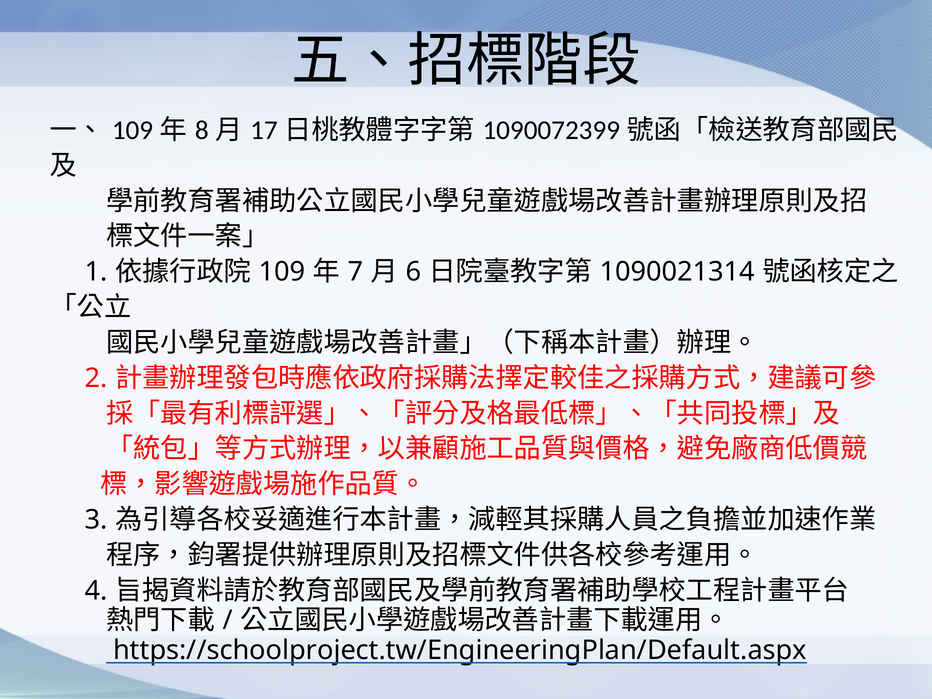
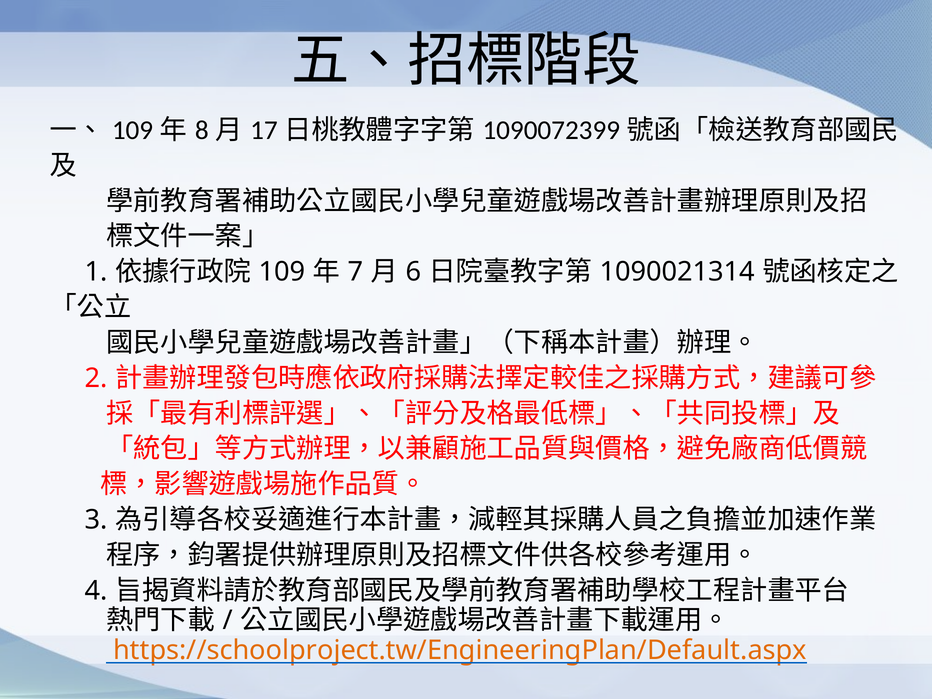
https://schoolproject.tw/EngineeringPlan/Default.aspx colour: black -> orange
